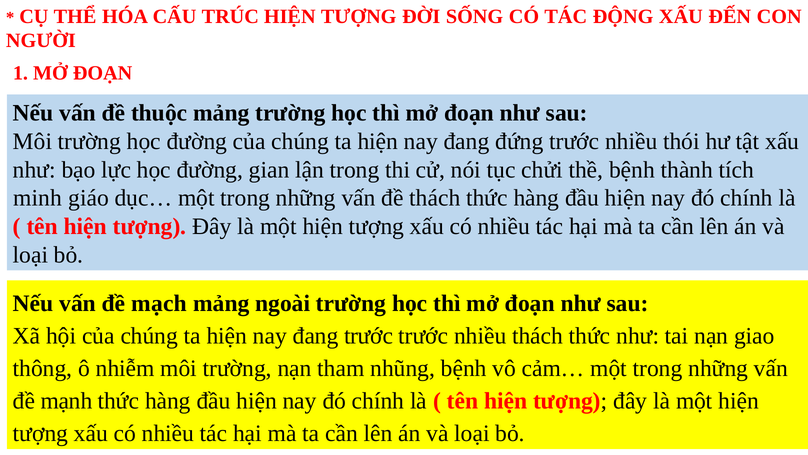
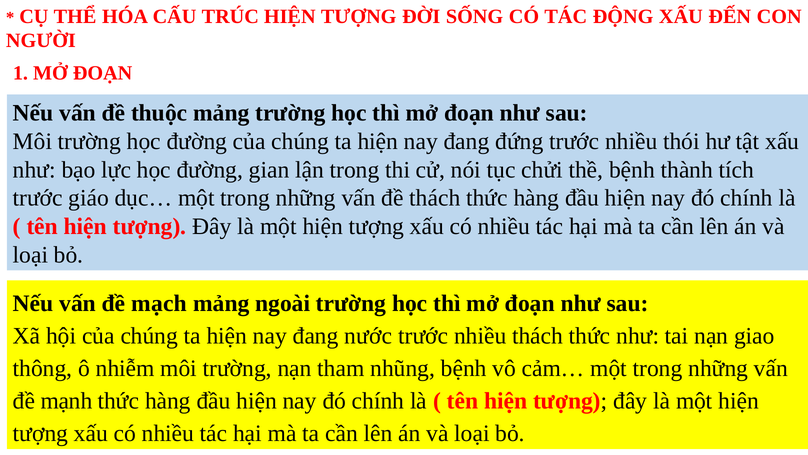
minh at (38, 198): minh -> trước
đang trước: trước -> nước
